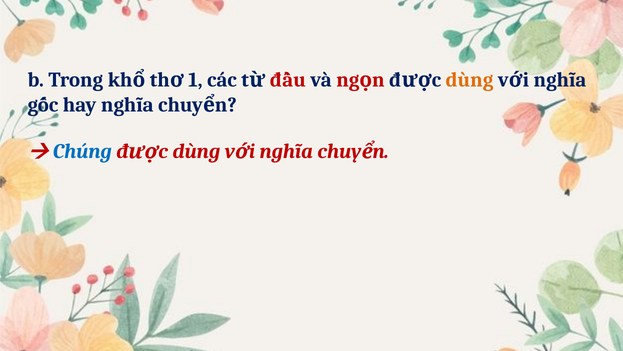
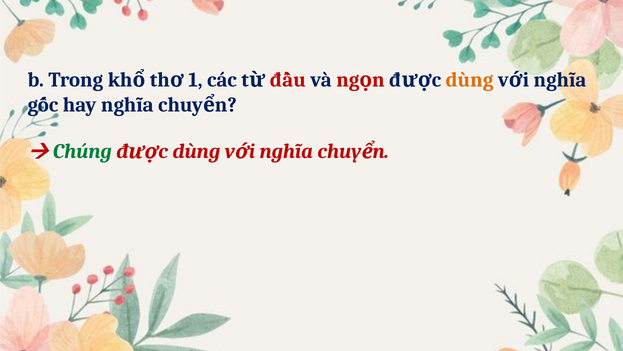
Chúng colour: blue -> green
